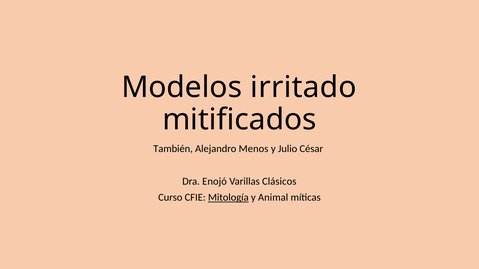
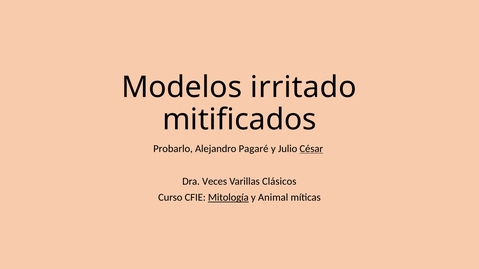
También: También -> Probarlo
Menos: Menos -> Pagaré
César underline: none -> present
Enojó: Enojó -> Veces
